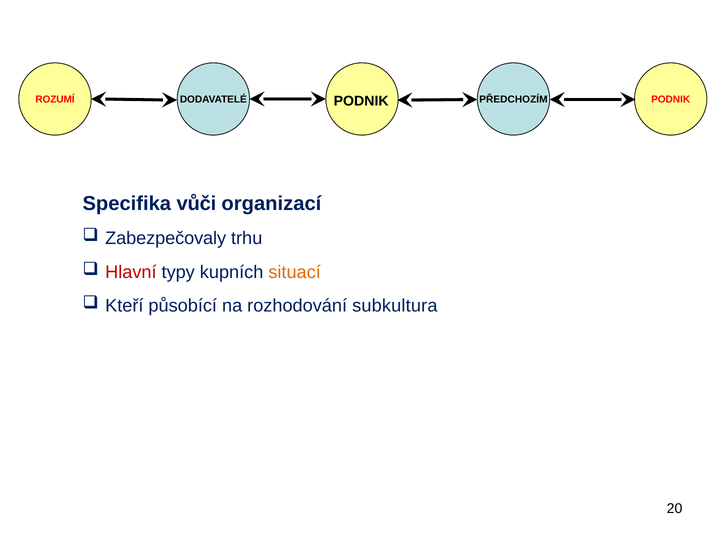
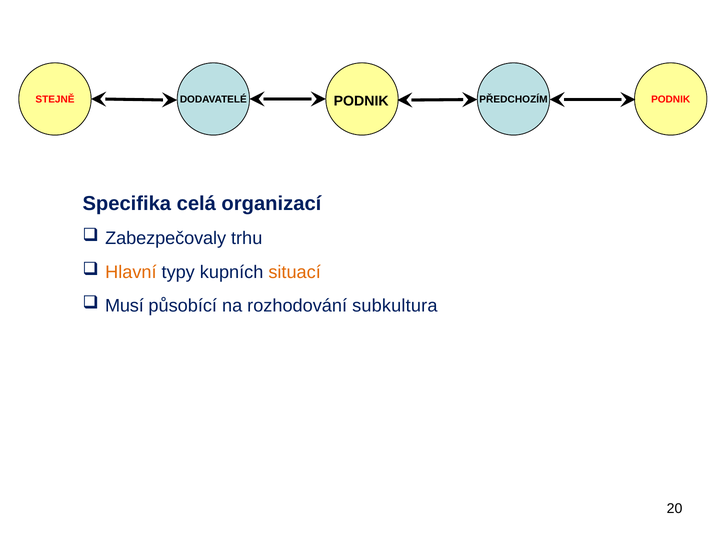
ROZUMÍ: ROZUMÍ -> STEJNĚ
vůči: vůči -> celá
Hlavní colour: red -> orange
Kteří: Kteří -> Musí
